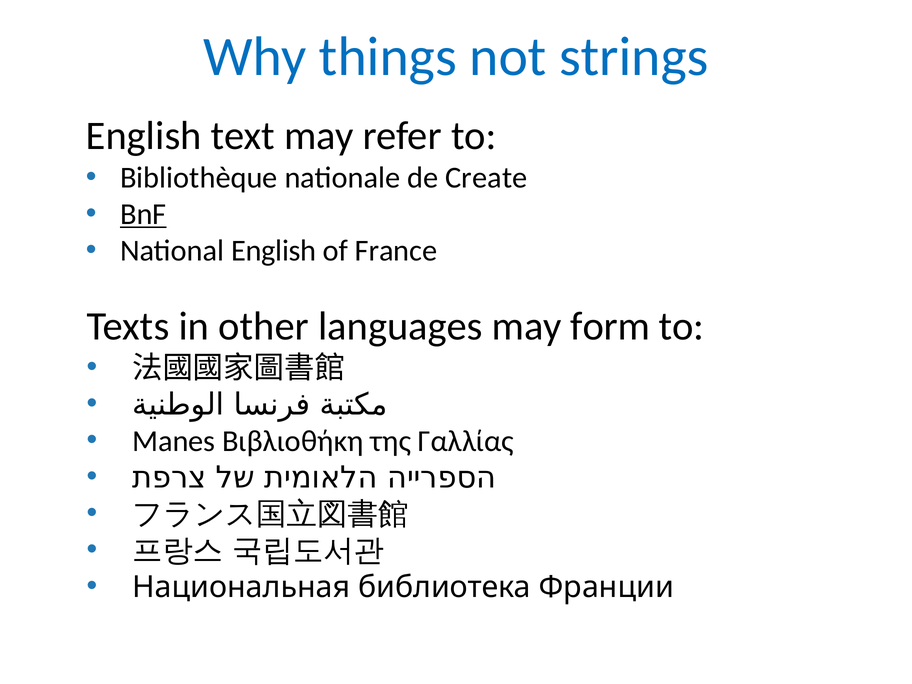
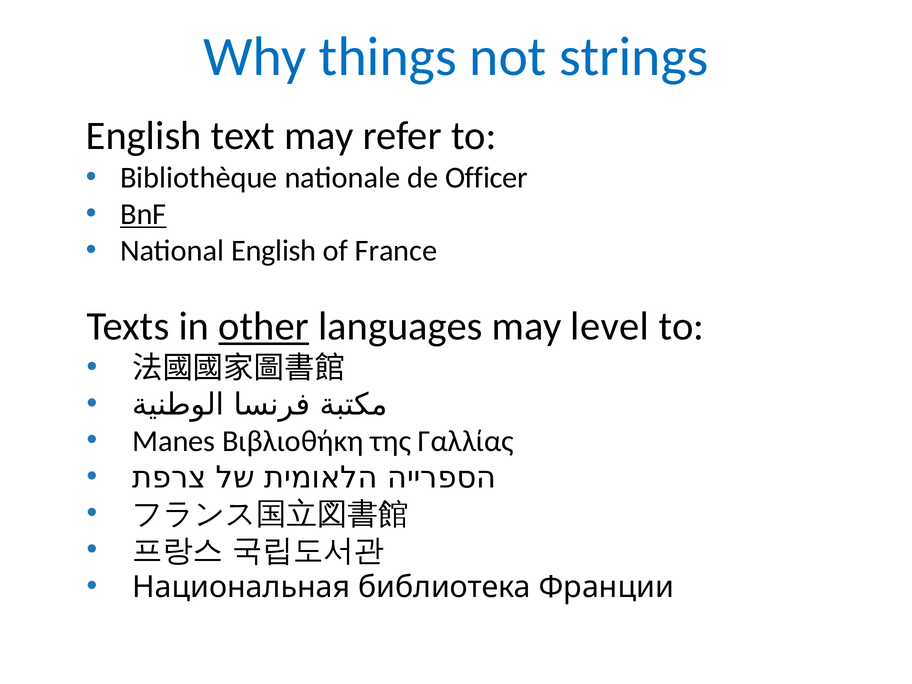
Create: Create -> Officer
other underline: none -> present
form: form -> level
